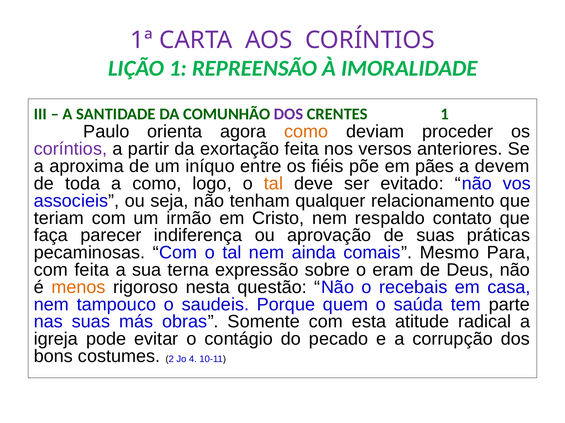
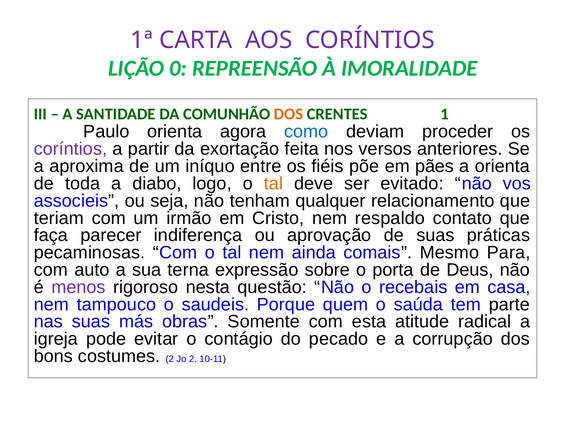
LIÇÃO 1: 1 -> 0
DOS at (289, 114) colour: purple -> orange
como at (306, 132) colour: orange -> blue
a devem: devem -> orienta
a como: como -> diabo
com feita: feita -> auto
eram: eram -> porta
menos colour: orange -> purple
Jo 4: 4 -> 2
